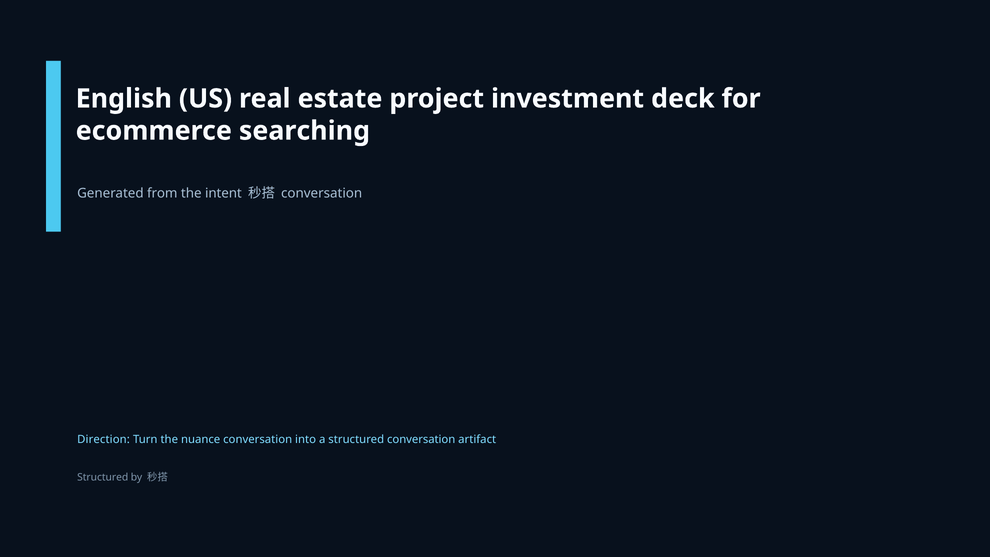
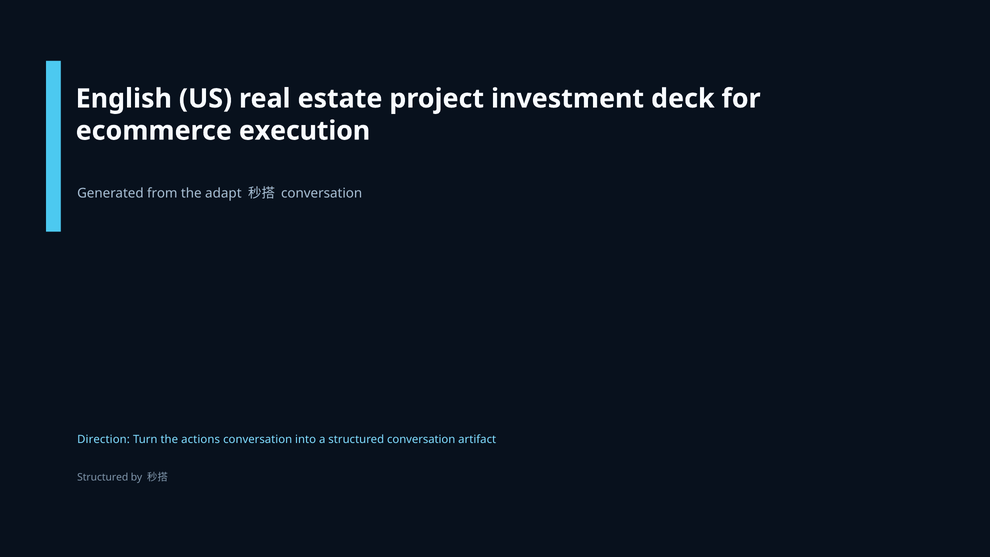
searching: searching -> execution
intent: intent -> adapt
nuance: nuance -> actions
